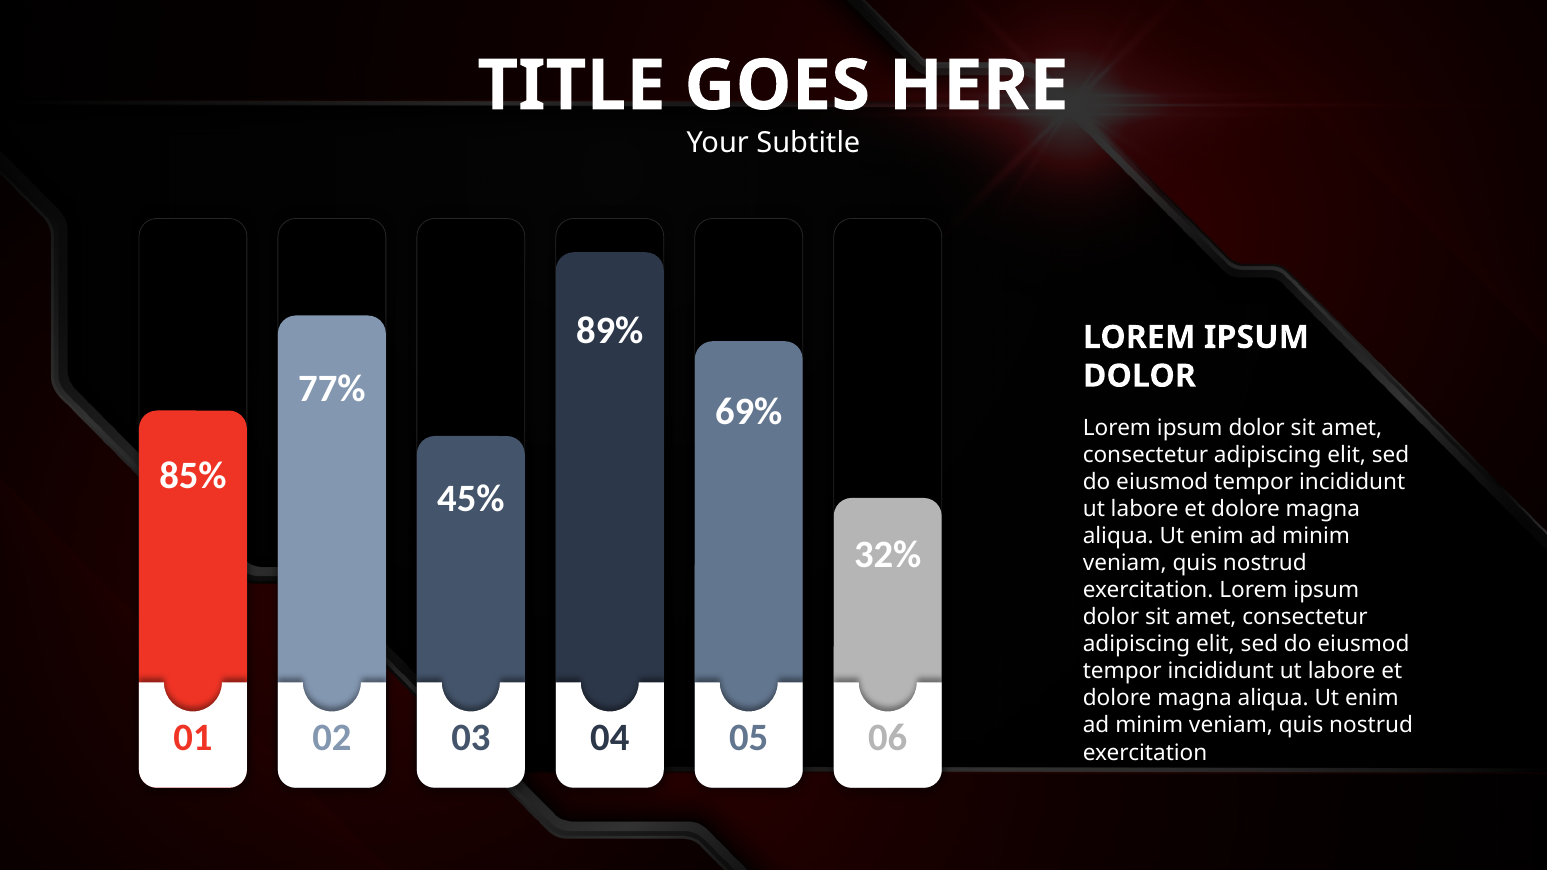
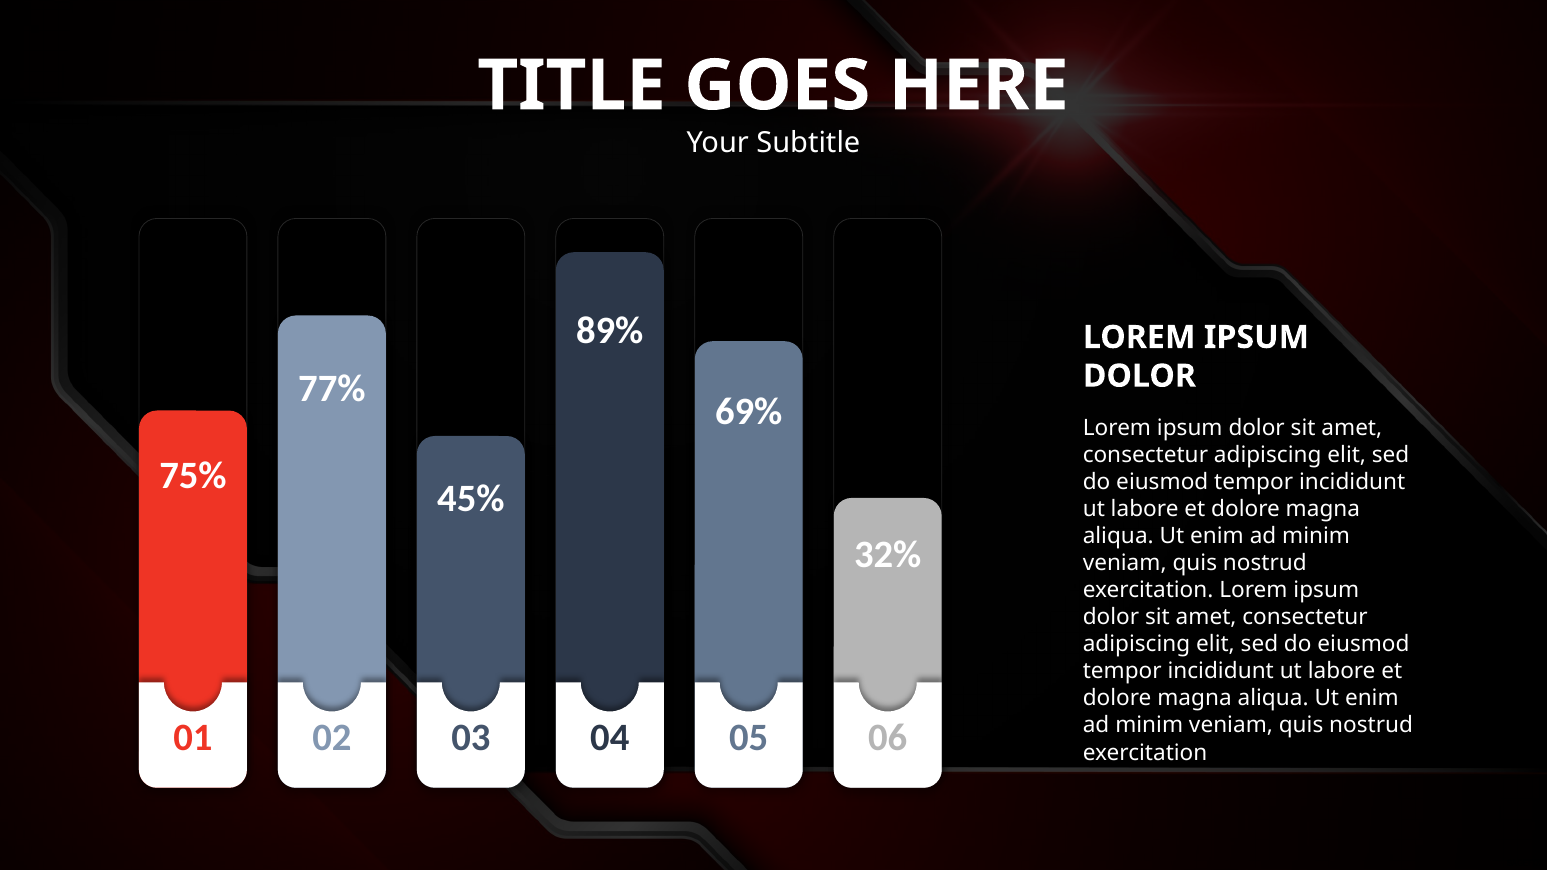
85%: 85% -> 75%
